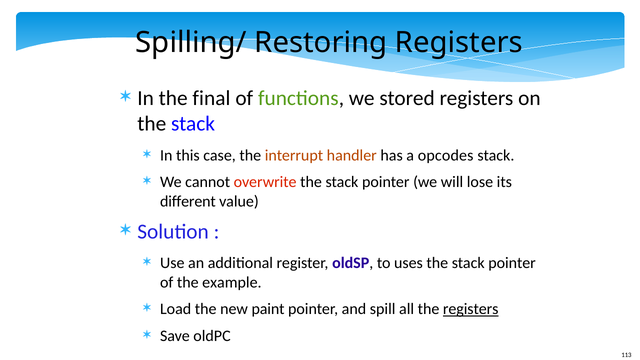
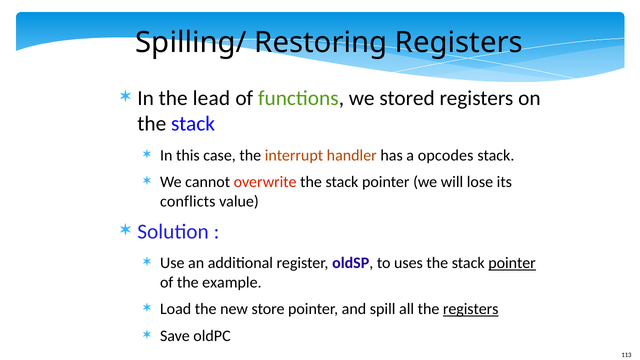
final: final -> lead
different: different -> conflicts
pointer at (512, 263) underline: none -> present
paint: paint -> store
